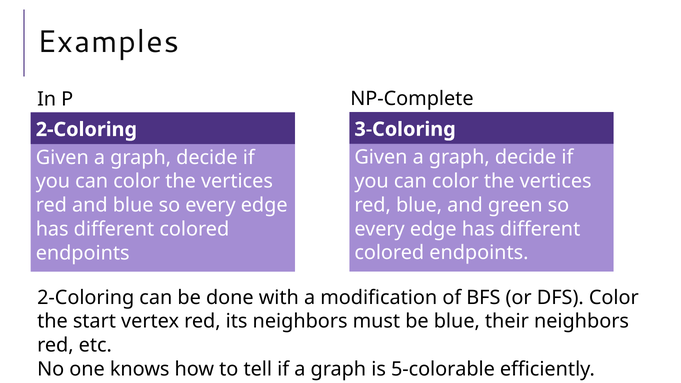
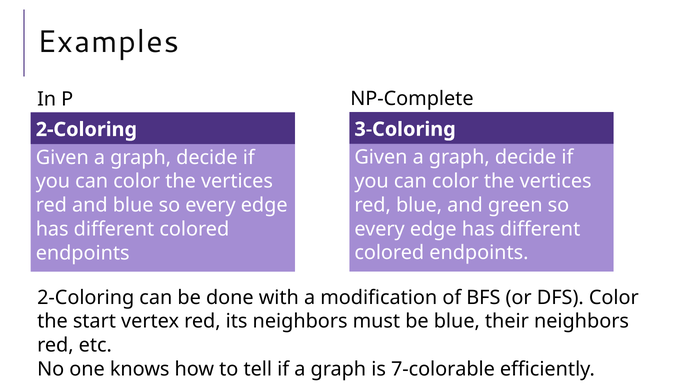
5-colorable: 5-colorable -> 7-colorable
